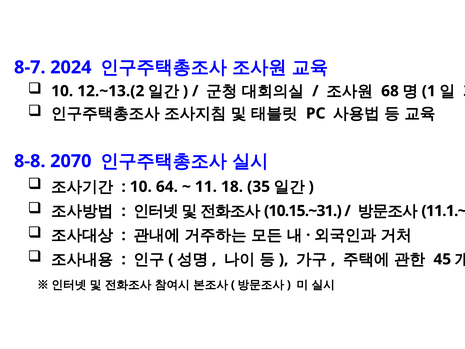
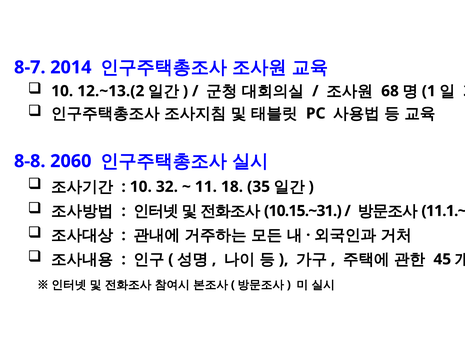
2024: 2024 -> 2014
2070: 2070 -> 2060
64: 64 -> 32
